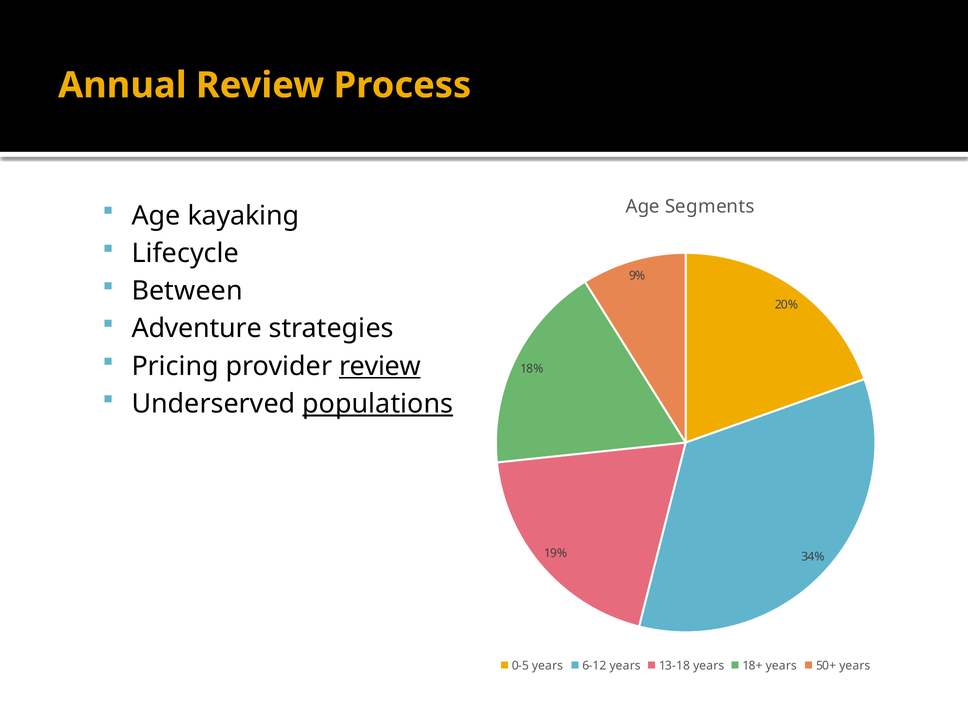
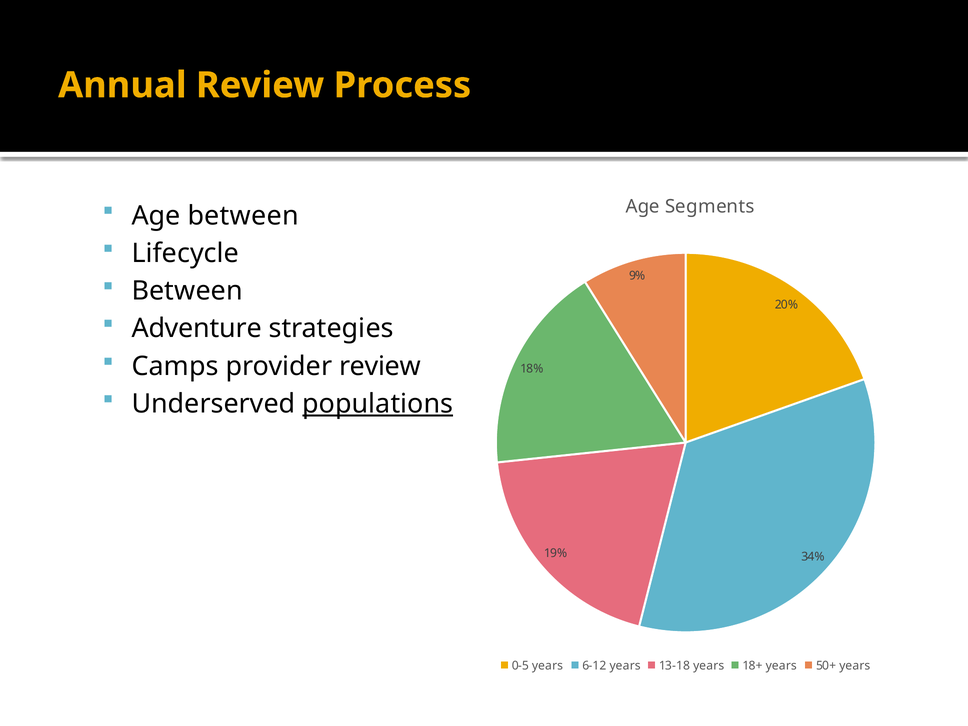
Age kayaking: kayaking -> between
Pricing: Pricing -> Camps
review at (380, 366) underline: present -> none
